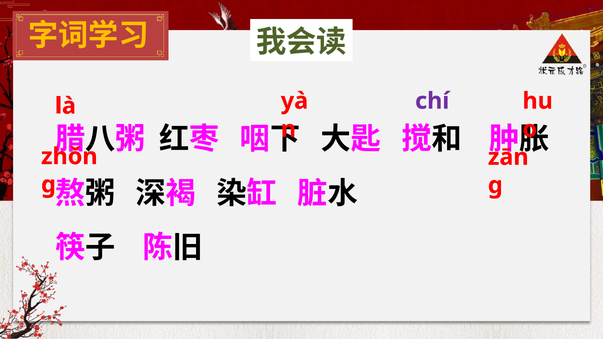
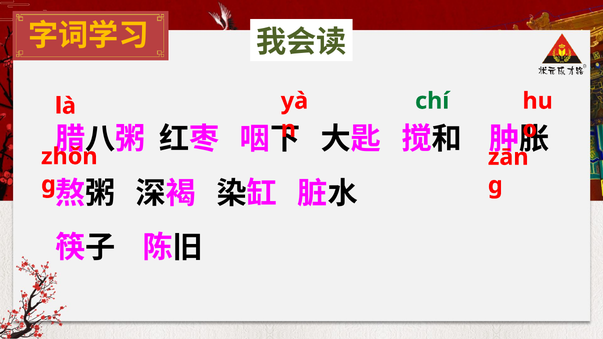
chí colour: purple -> green
